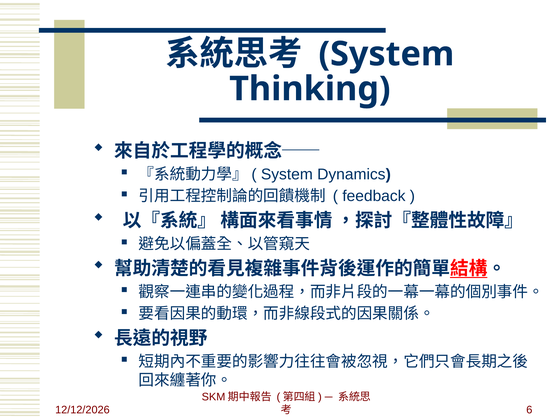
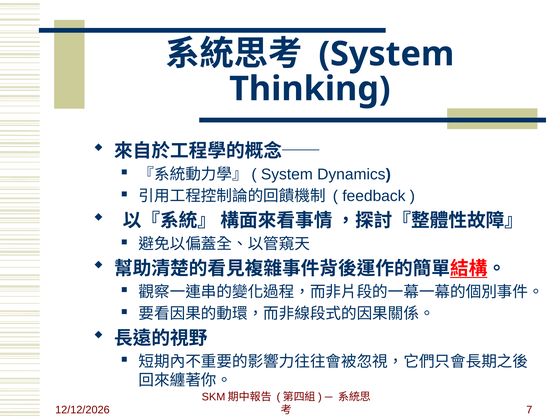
6: 6 -> 7
